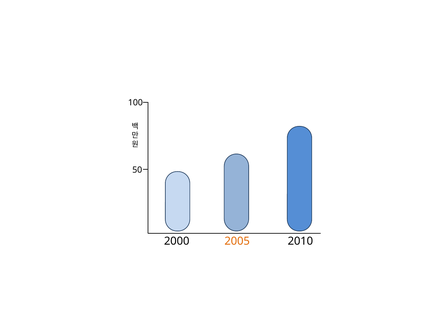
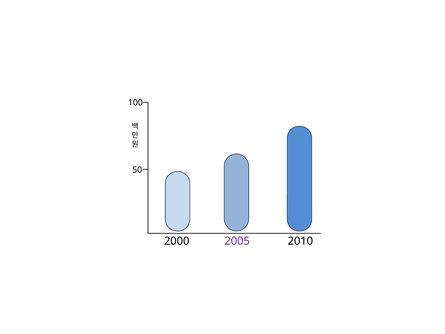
2005 colour: orange -> purple
